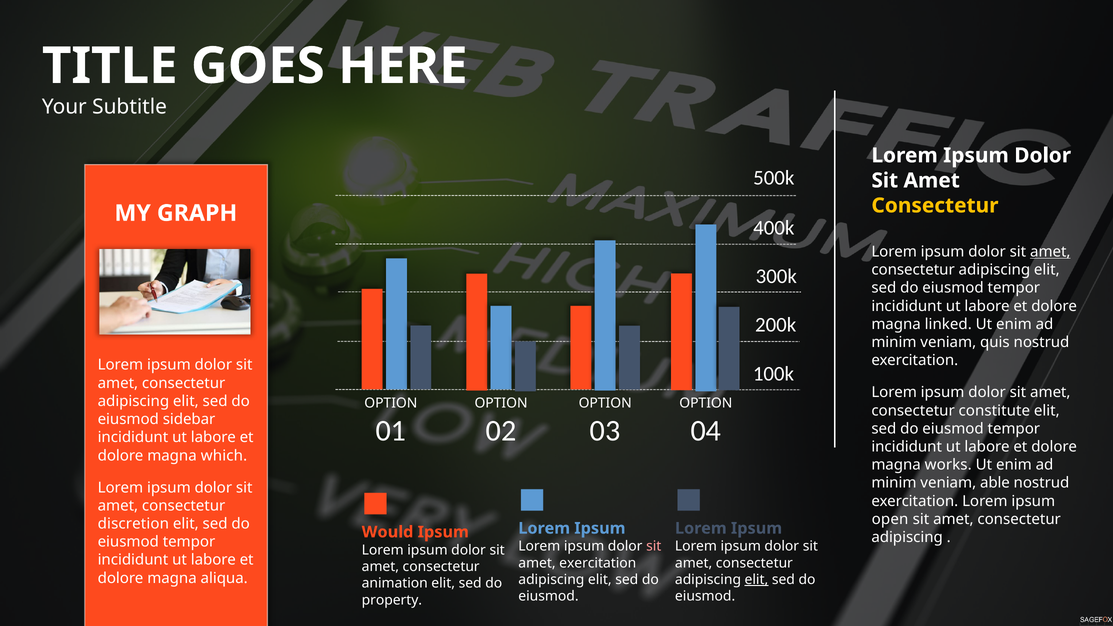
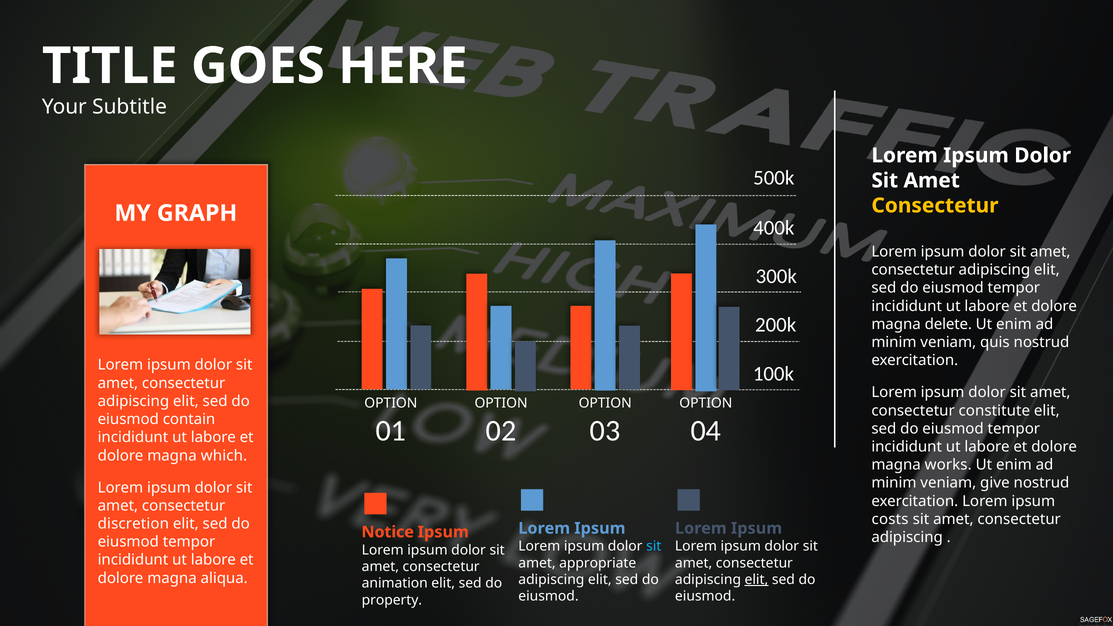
amet at (1050, 252) underline: present -> none
linked: linked -> delete
sidebar: sidebar -> contain
able: able -> give
open: open -> costs
Would: Would -> Notice
sit at (654, 546) colour: pink -> light blue
amet exercitation: exercitation -> appropriate
